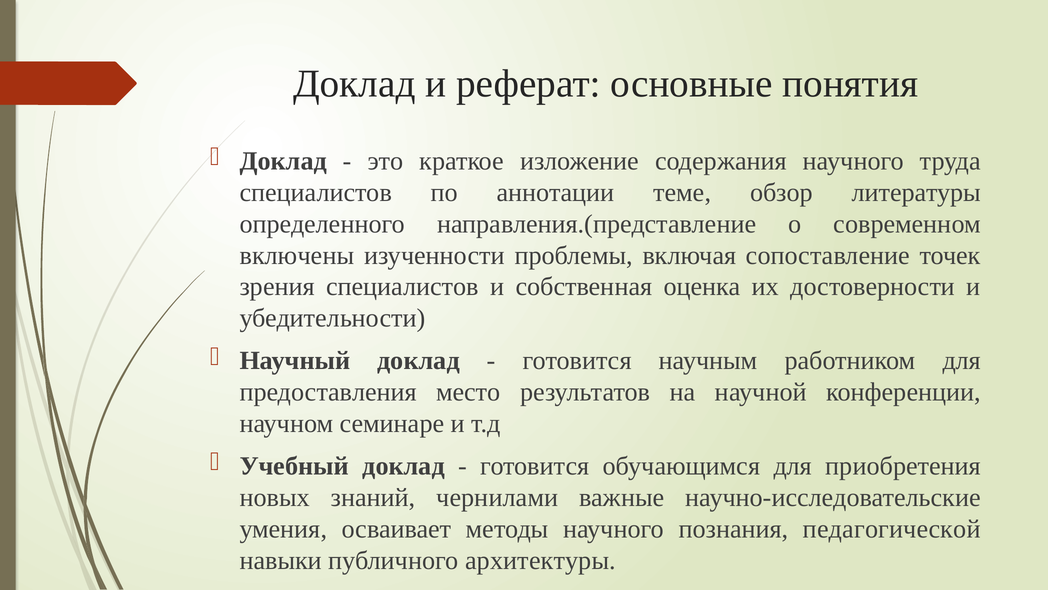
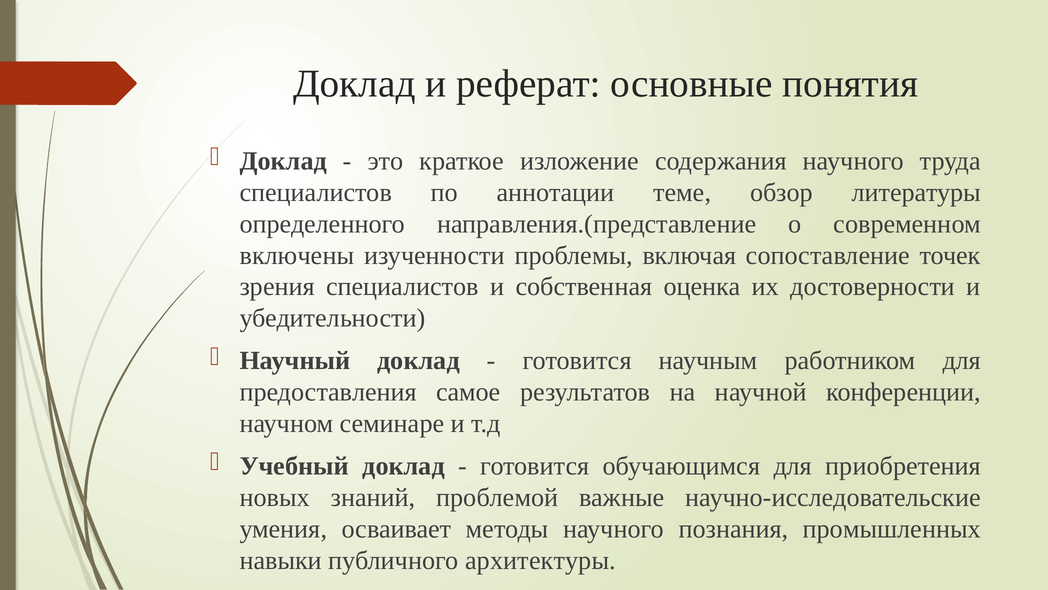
место: место -> самое
чернилами: чернилами -> проблемой
педагогической: педагогической -> промышленных
